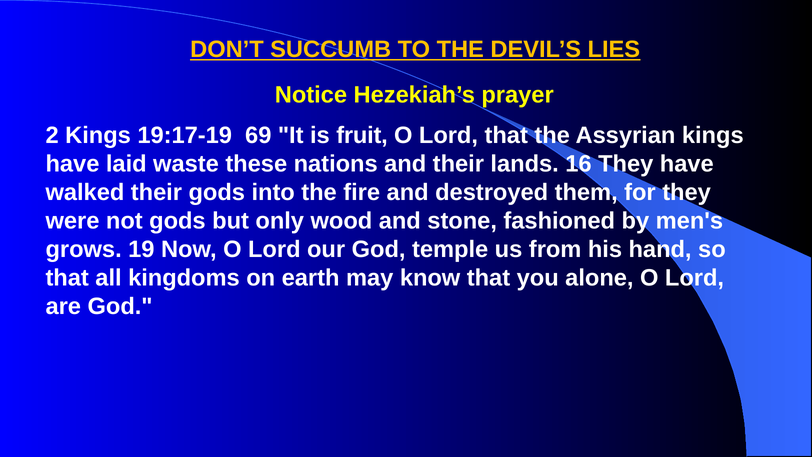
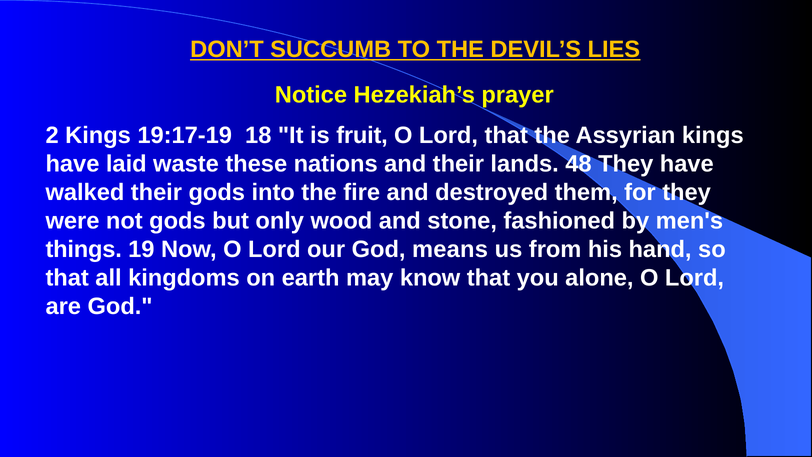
69: 69 -> 18
16: 16 -> 48
grows: grows -> things
temple: temple -> means
